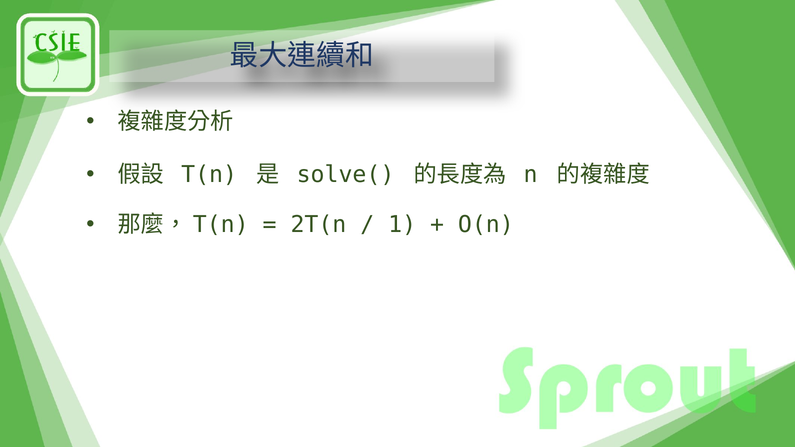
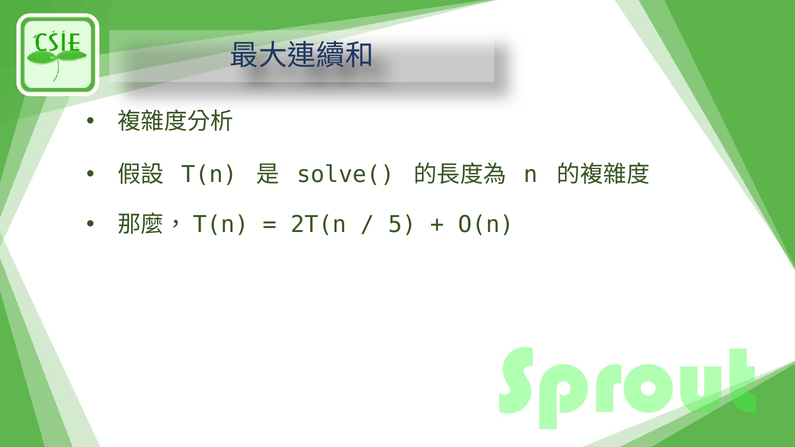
1: 1 -> 5
